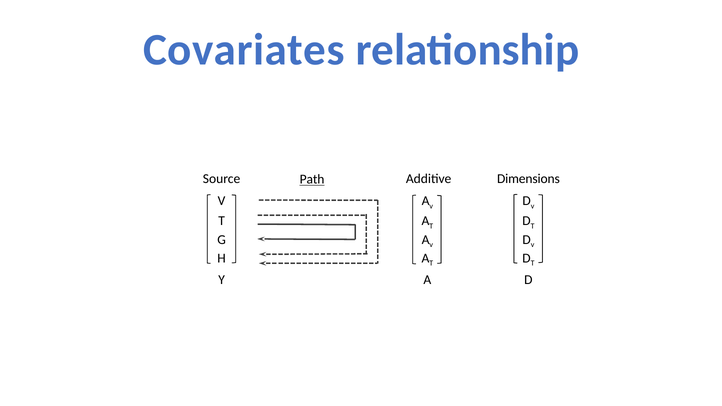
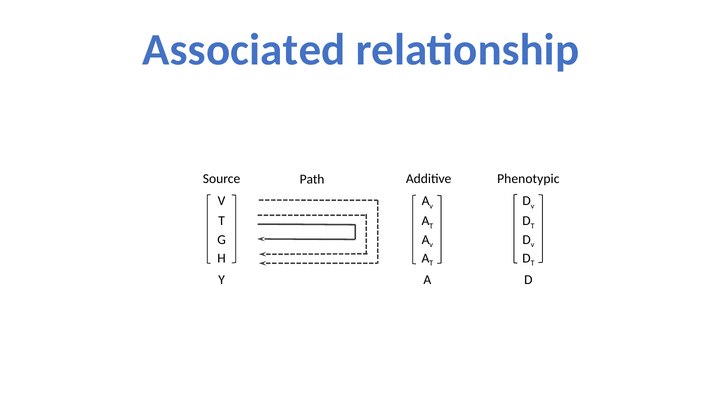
Covariates: Covariates -> Associated
Path underline: present -> none
Dimensions: Dimensions -> Phenotypic
